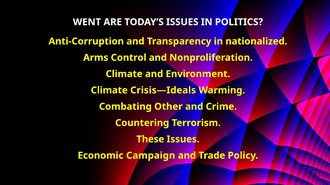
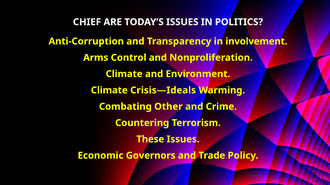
WENT: WENT -> CHIEF
nationalized: nationalized -> involvement
Campaign: Campaign -> Governors
